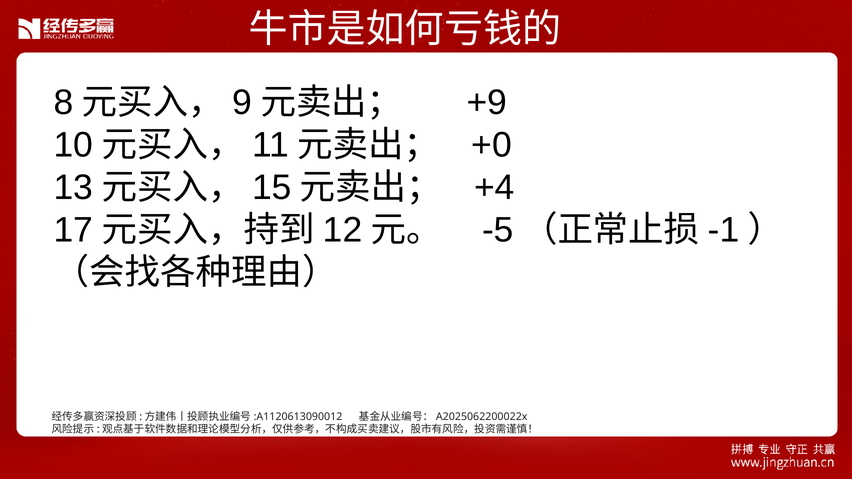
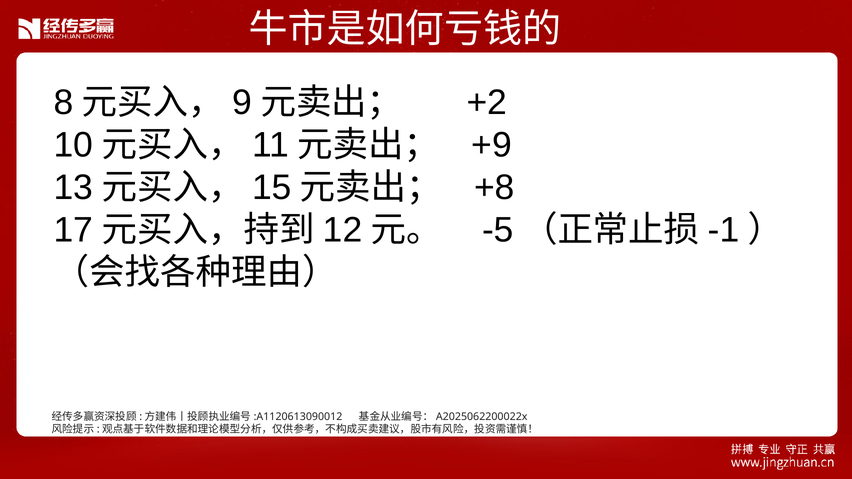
+9: +9 -> +2
+0: +0 -> +9
+4: +4 -> +8
